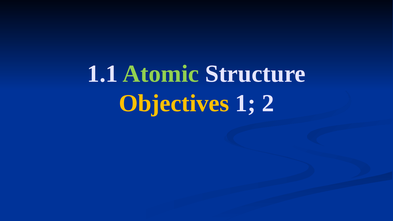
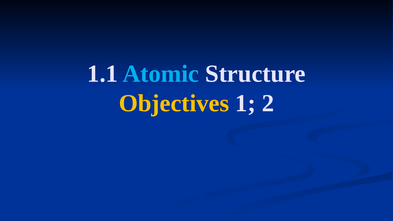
Atomic colour: light green -> light blue
